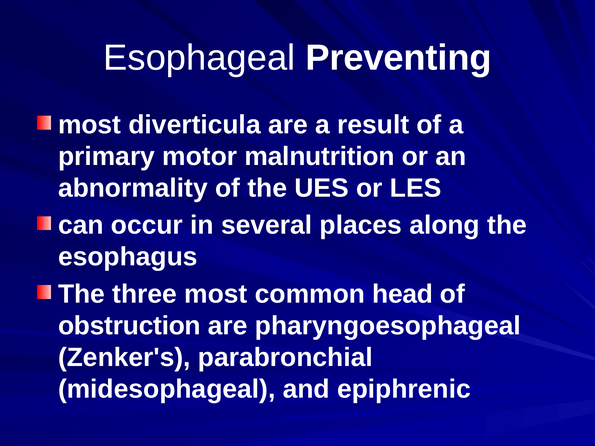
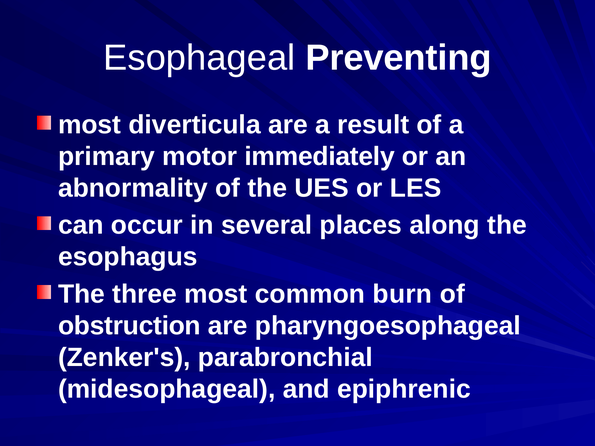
malnutrition: malnutrition -> immediately
head: head -> burn
